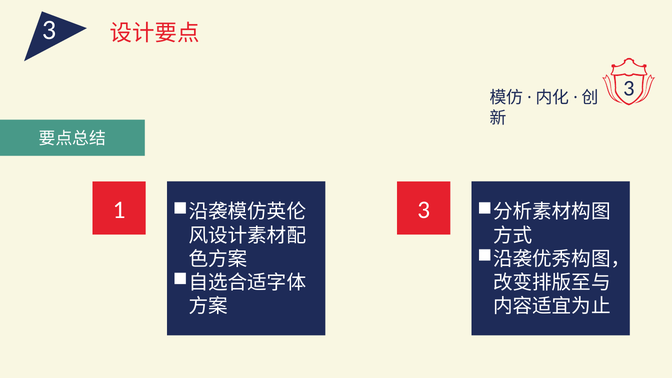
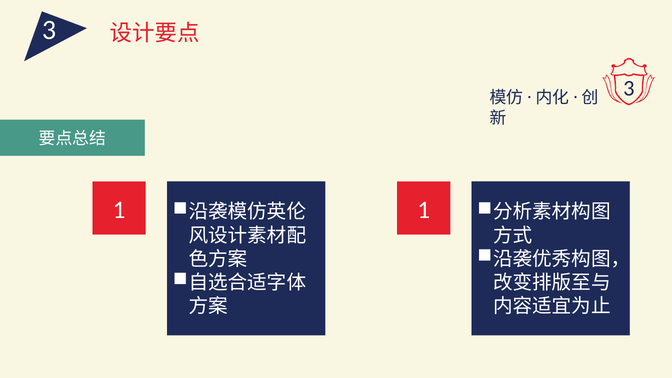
1 3: 3 -> 1
